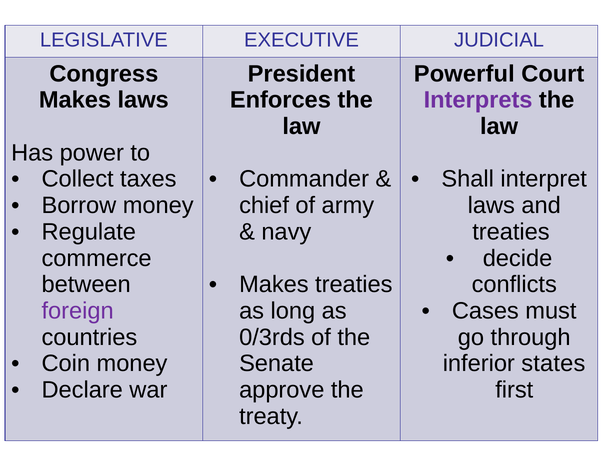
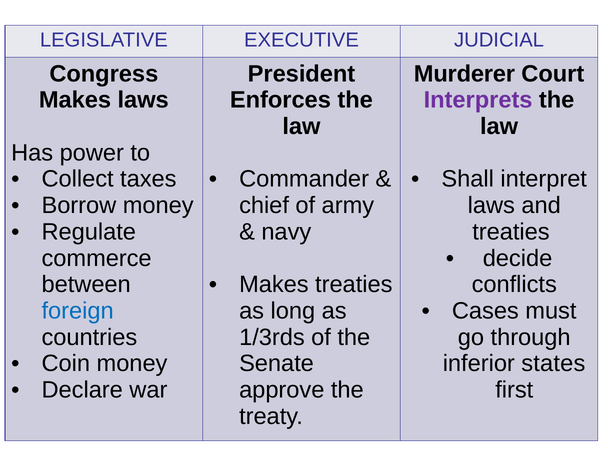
Powerful: Powerful -> Murderer
foreign colour: purple -> blue
0/3rds: 0/3rds -> 1/3rds
